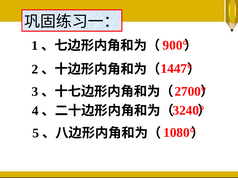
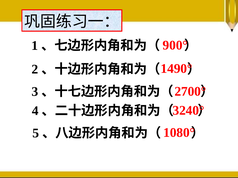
1447°: 1447° -> 1490°
